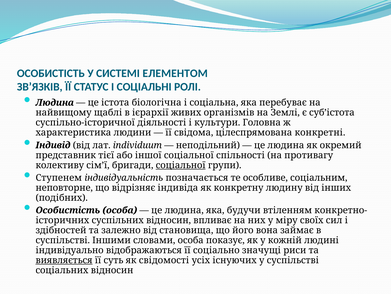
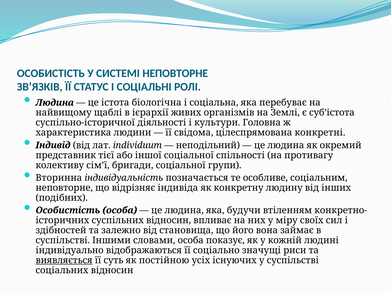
СИСТЕМІ ЕЛЕМЕНТОМ: ЕЛЕМЕНТОМ -> НЕПОВТОРНЕ
соціальної at (181, 165) underline: present -> none
Ступенем: Ступенем -> Вторинна
свідомості: свідомості -> постійною
